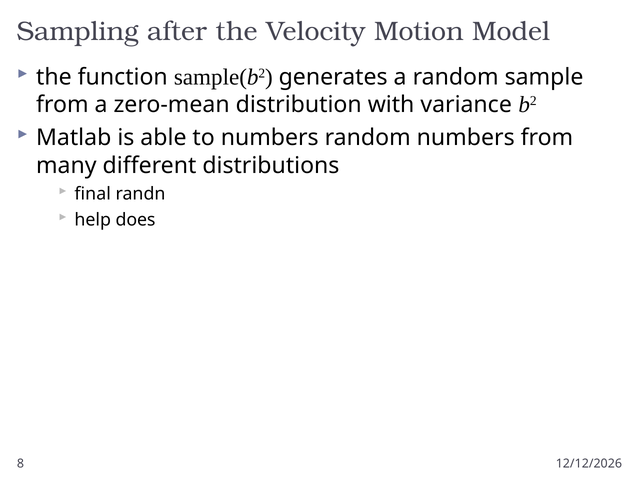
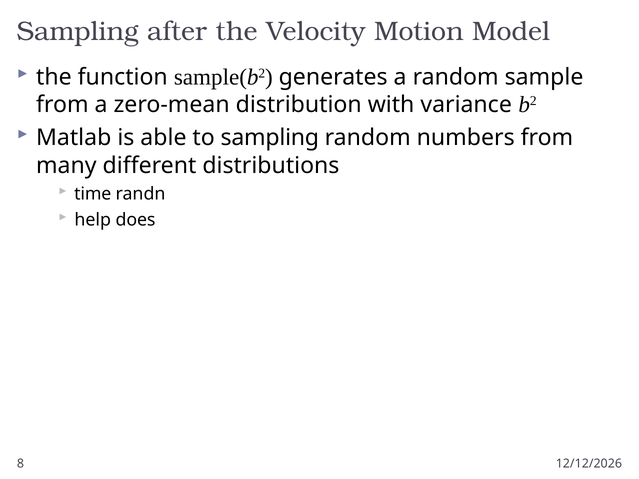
to numbers: numbers -> sampling
final: final -> time
